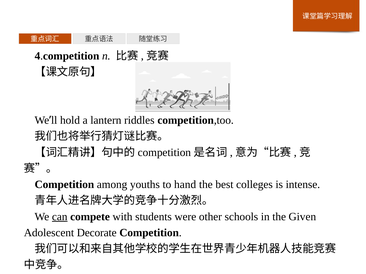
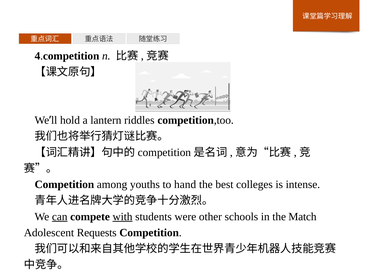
with underline: none -> present
Given: Given -> Match
Decorate: Decorate -> Requests
